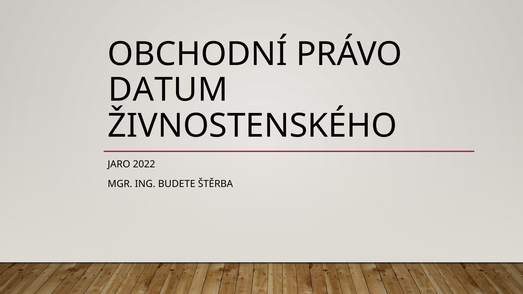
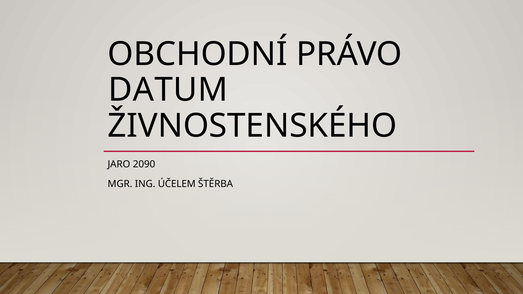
2022: 2022 -> 2090
BUDETE: BUDETE -> ÚČELEM
